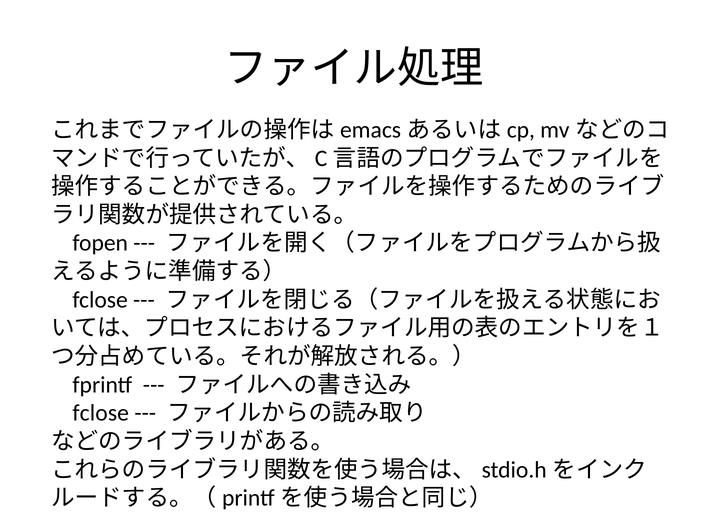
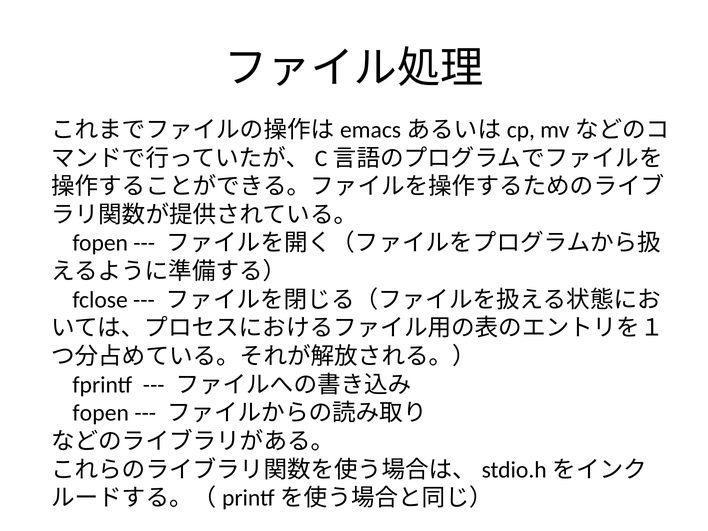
fclose at (101, 413): fclose -> fopen
